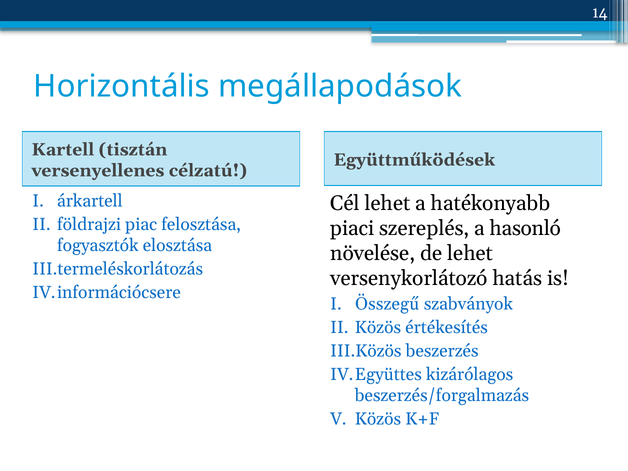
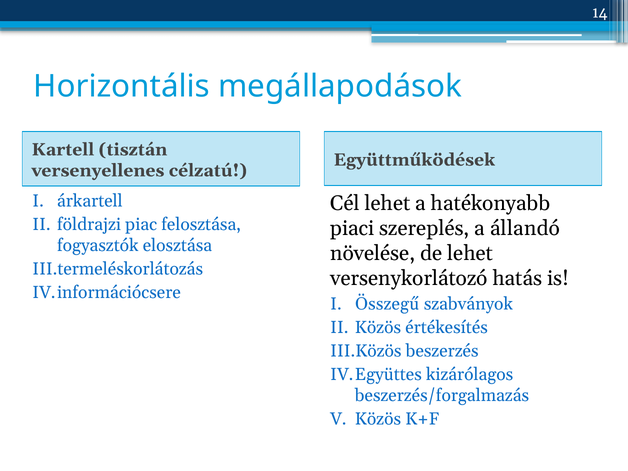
hasonló: hasonló -> állandó
